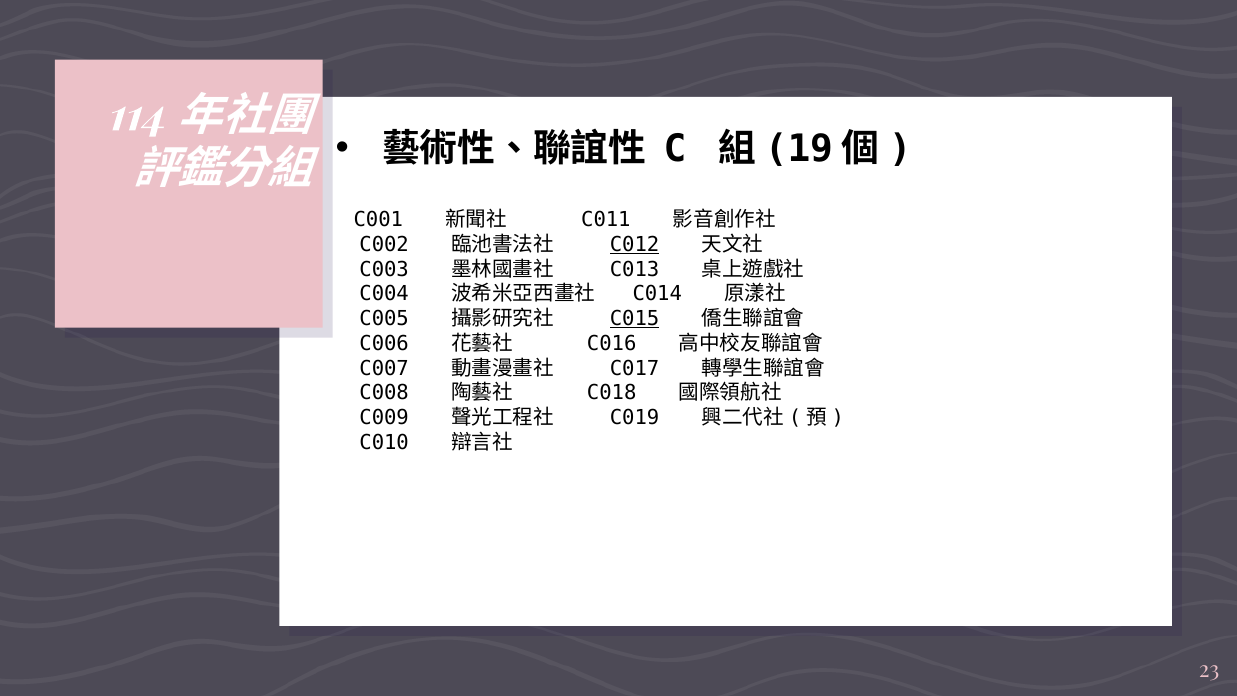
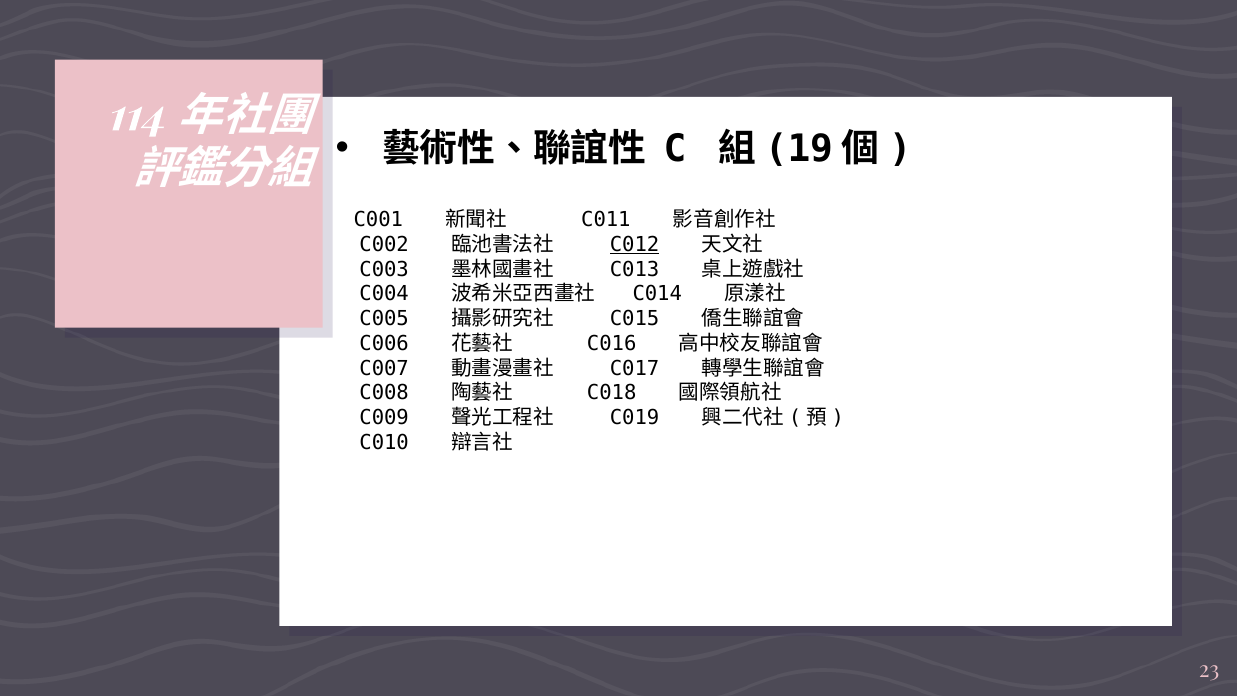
C015 underline: present -> none
